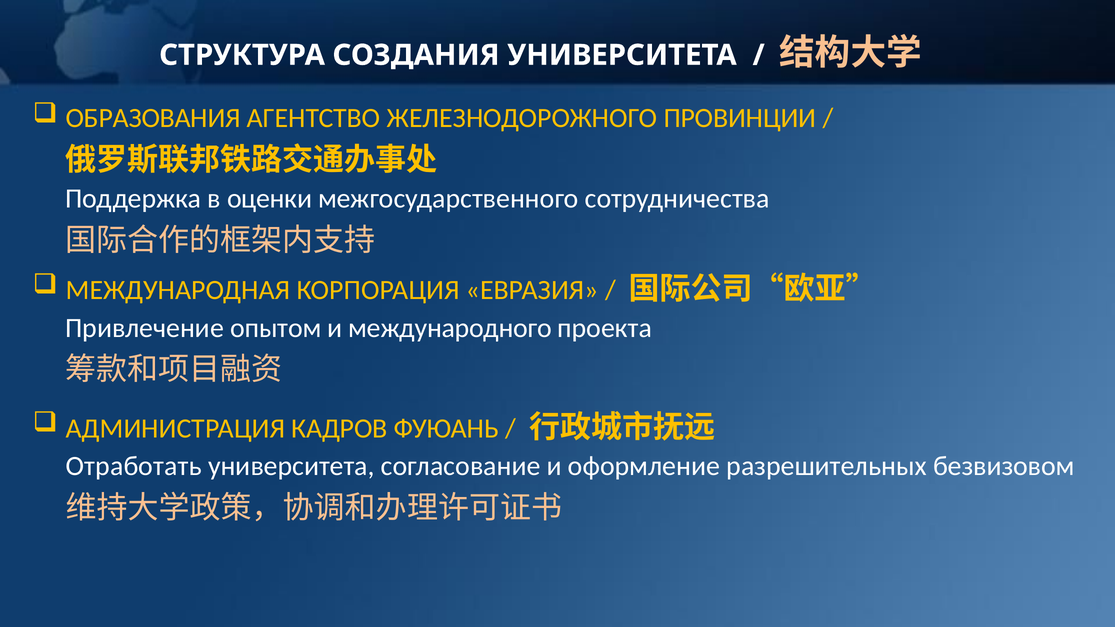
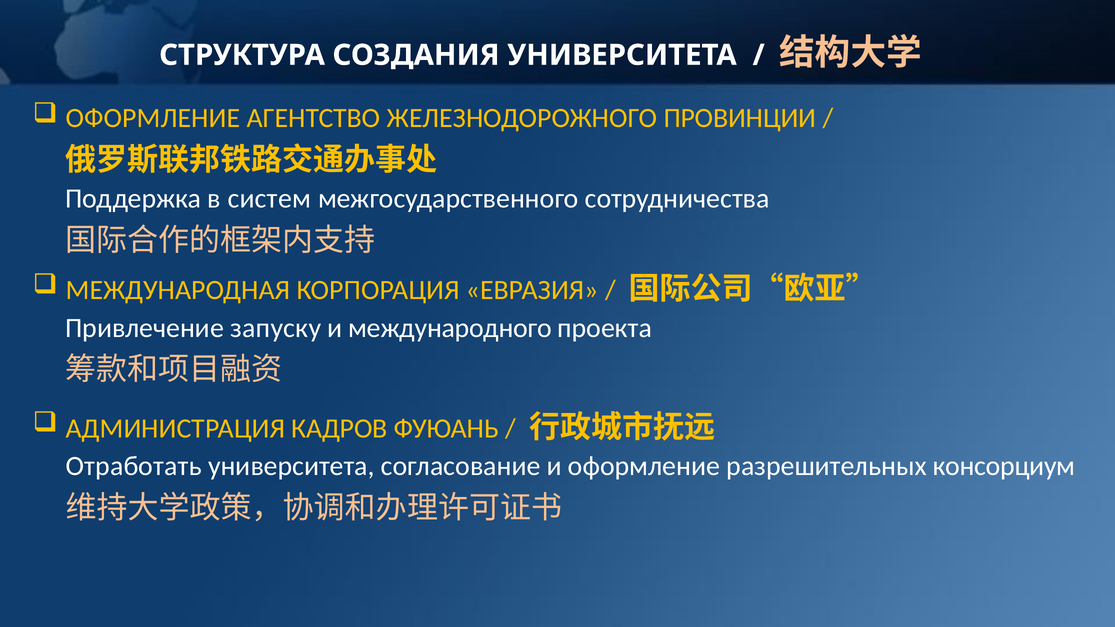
ОБРАЗОВАНИЯ at (153, 118): ОБРАЗОВАНИЯ -> ОФОРМЛЕНИЕ
оценки: оценки -> систем
опытом: опытом -> запуску
безвизовом: безвизовом -> консорциум
